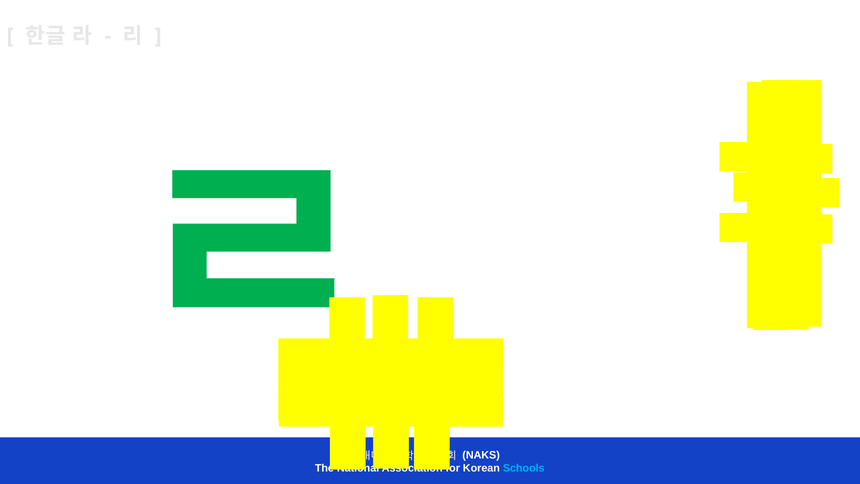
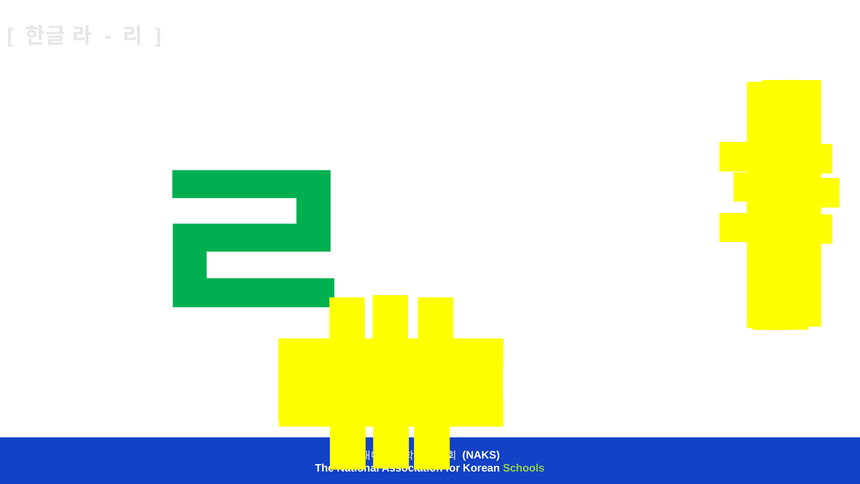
Schools colour: light blue -> light green
